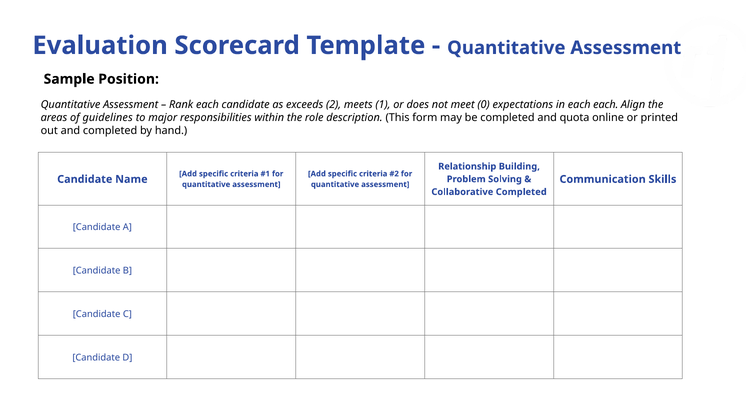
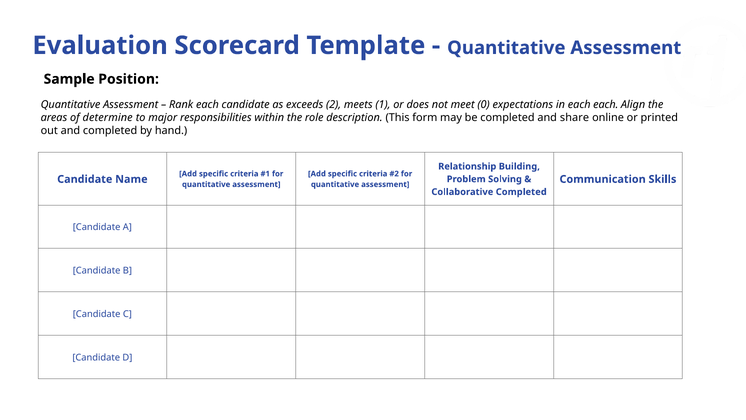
guidelines: guidelines -> determine
quota: quota -> share
